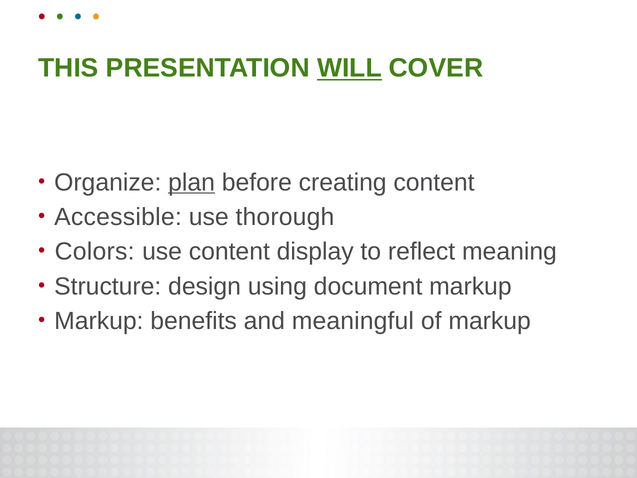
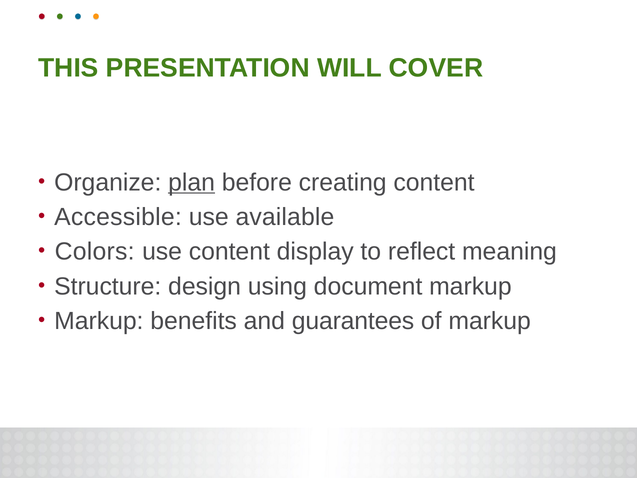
WILL underline: present -> none
thorough: thorough -> available
meaningful: meaningful -> guarantees
